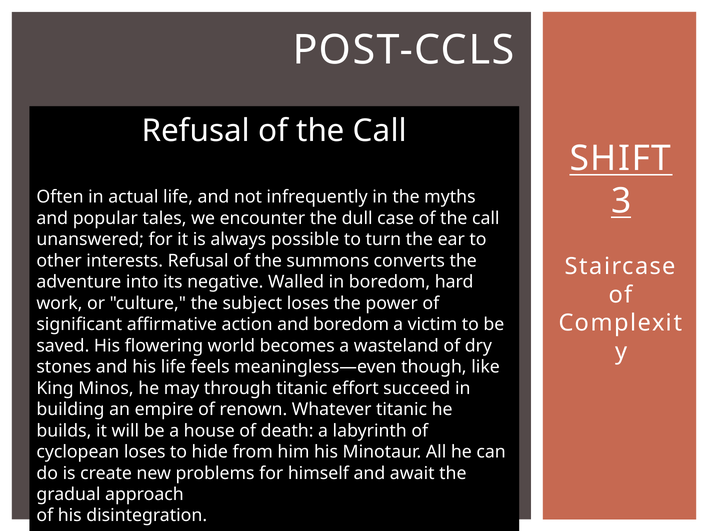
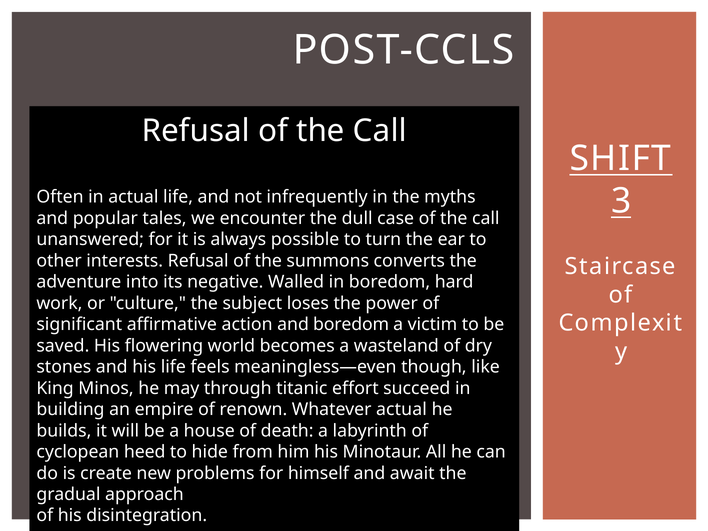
Whatever titanic: titanic -> actual
cyclopean loses: loses -> heed
